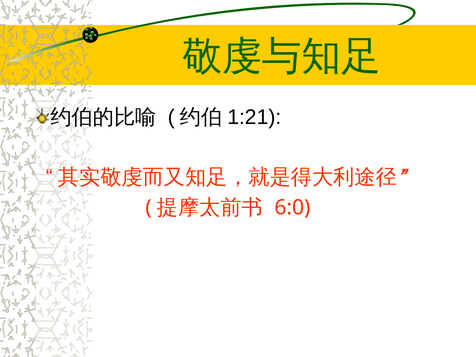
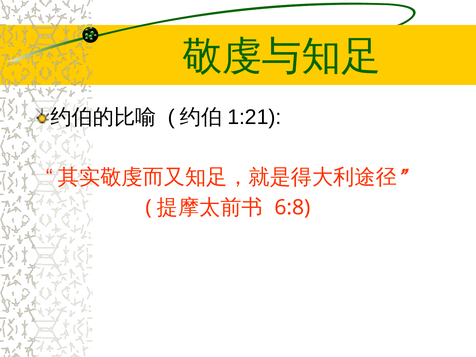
6:0: 6:0 -> 6:8
